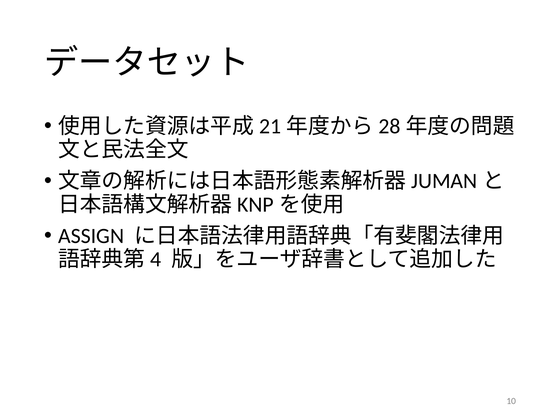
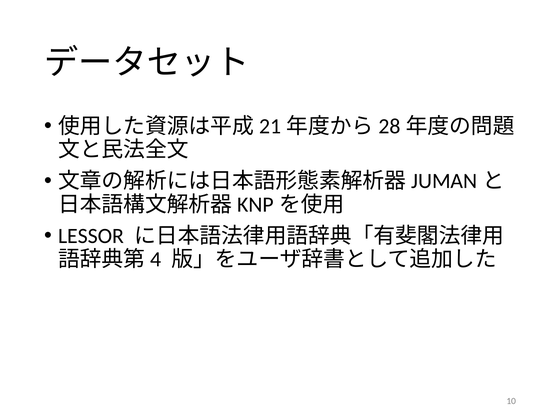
ASSIGN: ASSIGN -> LESSOR
